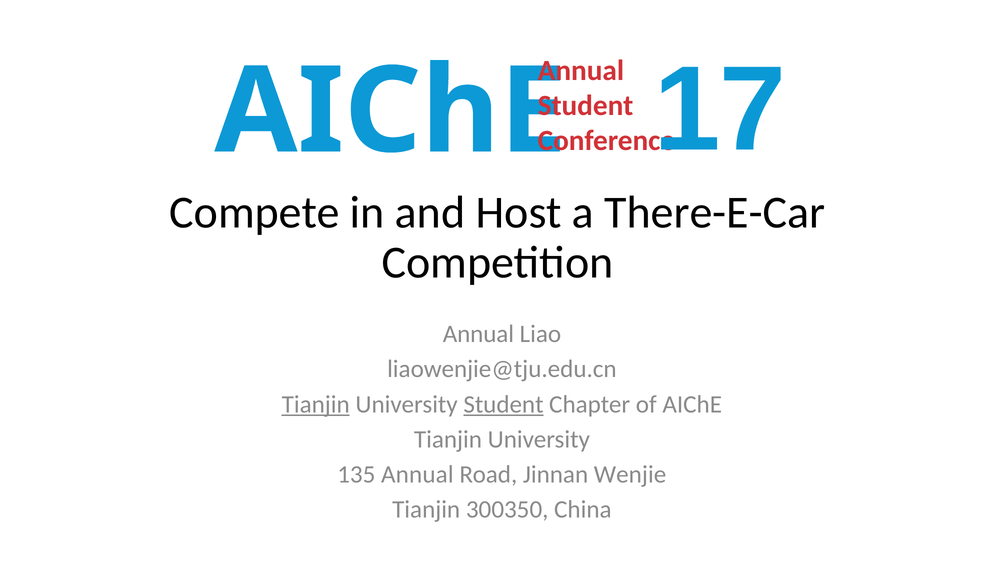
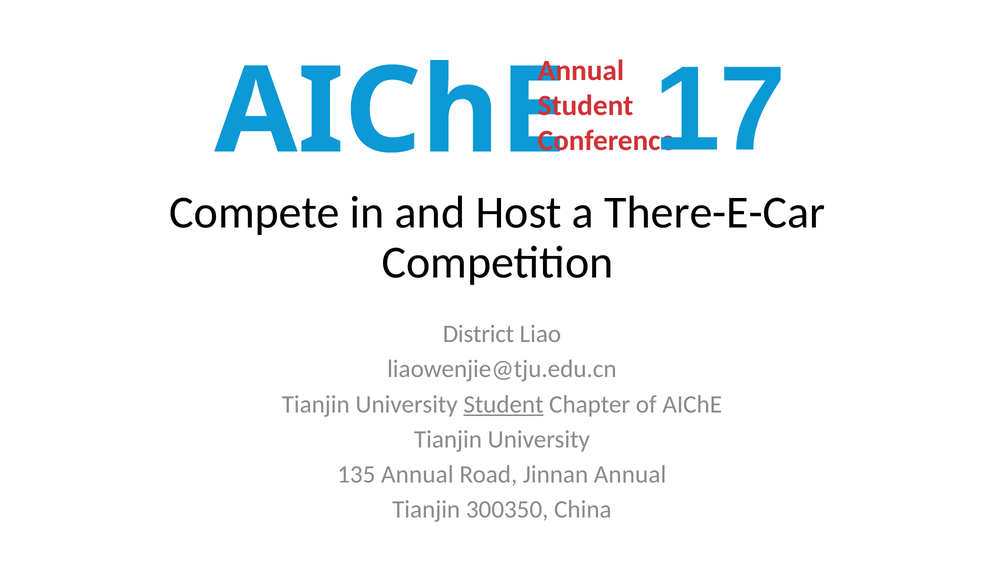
Annual at (478, 335): Annual -> District
Tianjin at (316, 405) underline: present -> none
Jinnan Wenjie: Wenjie -> Annual
